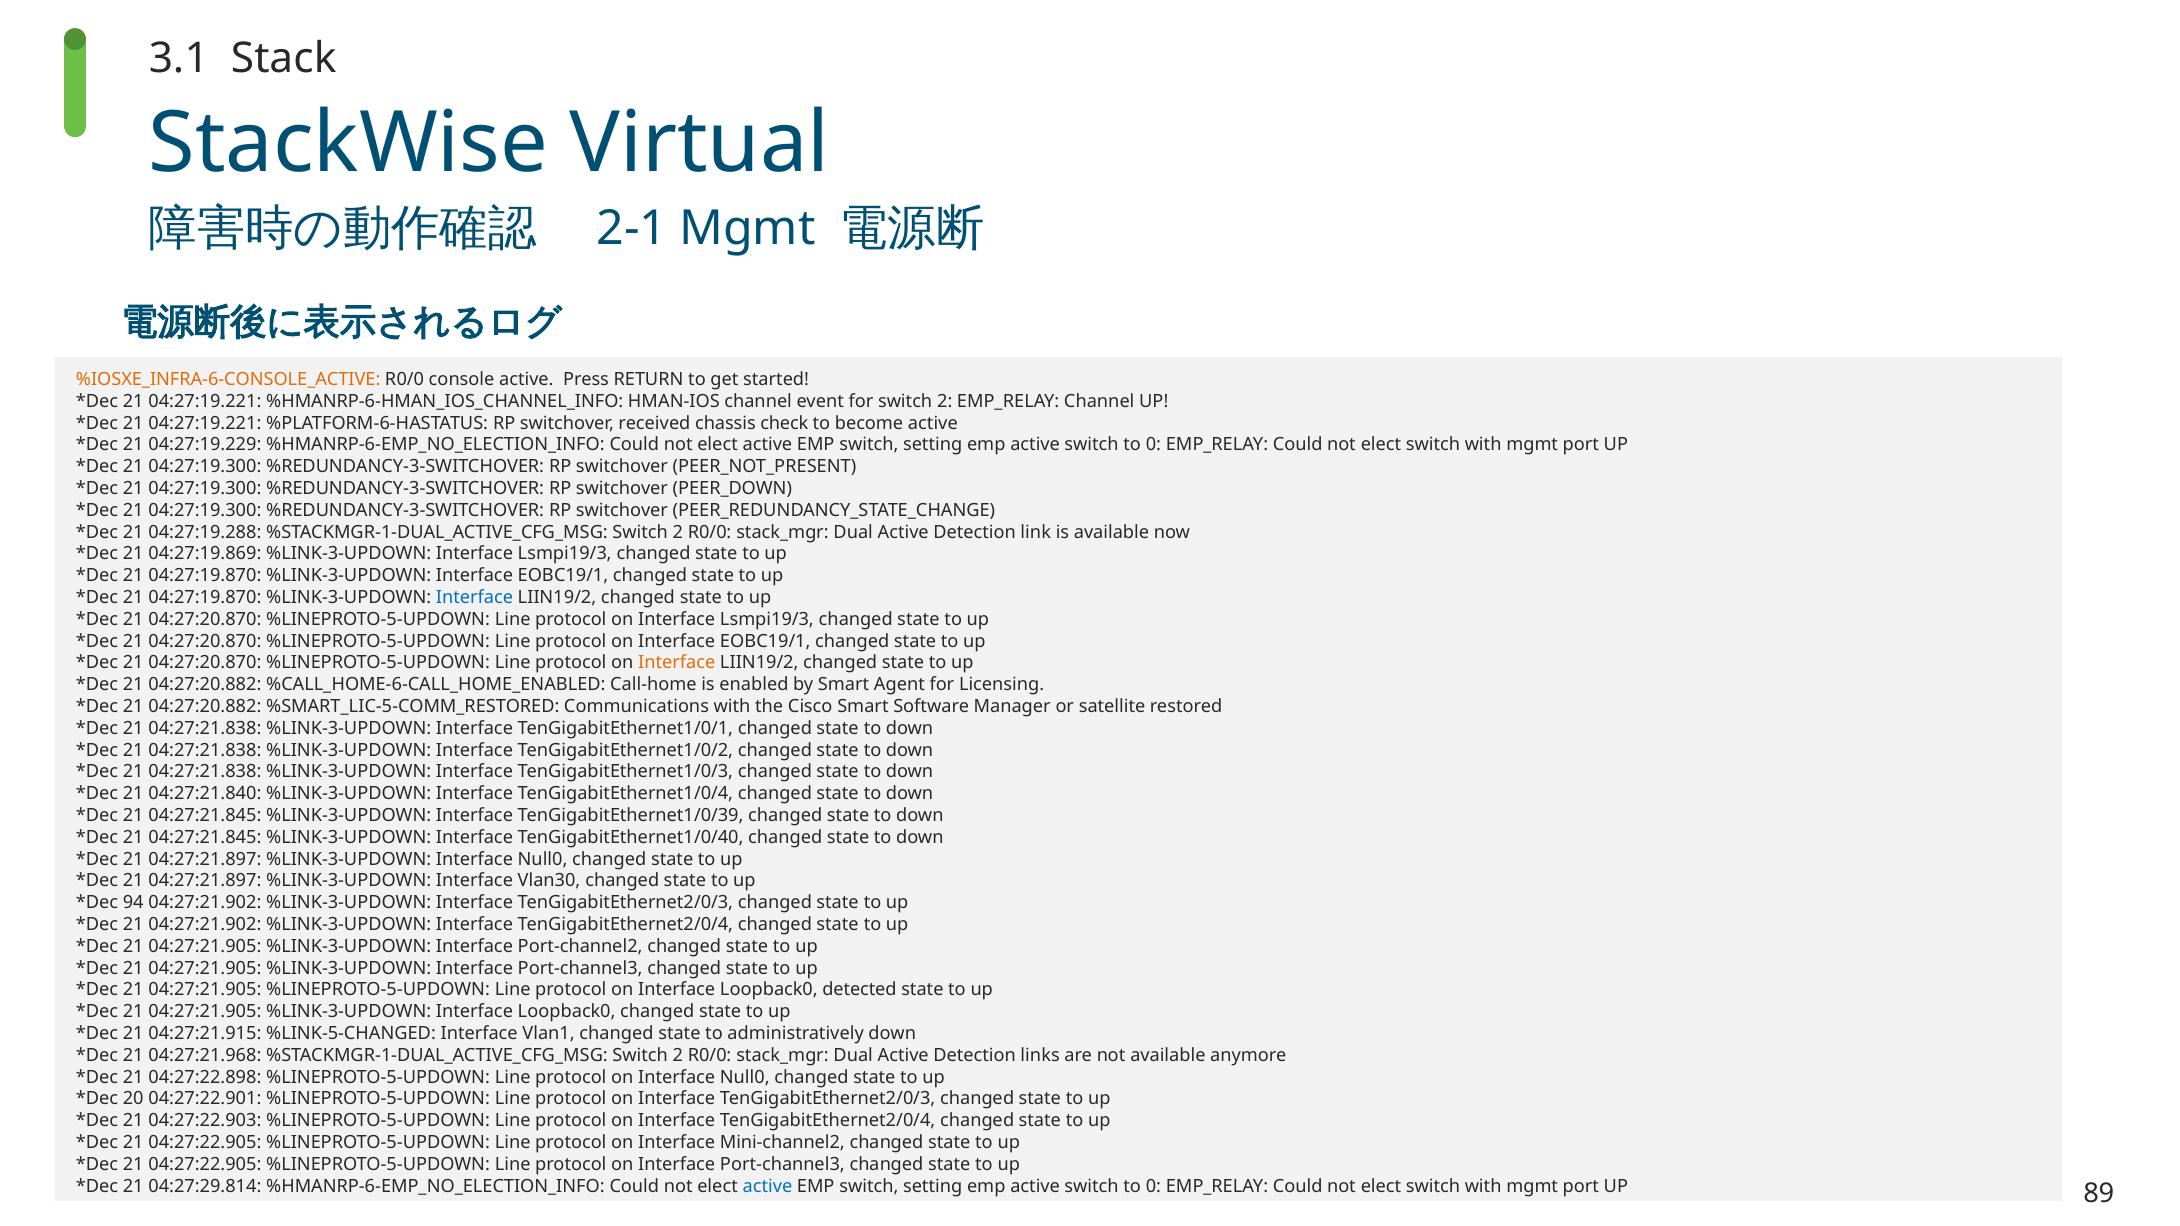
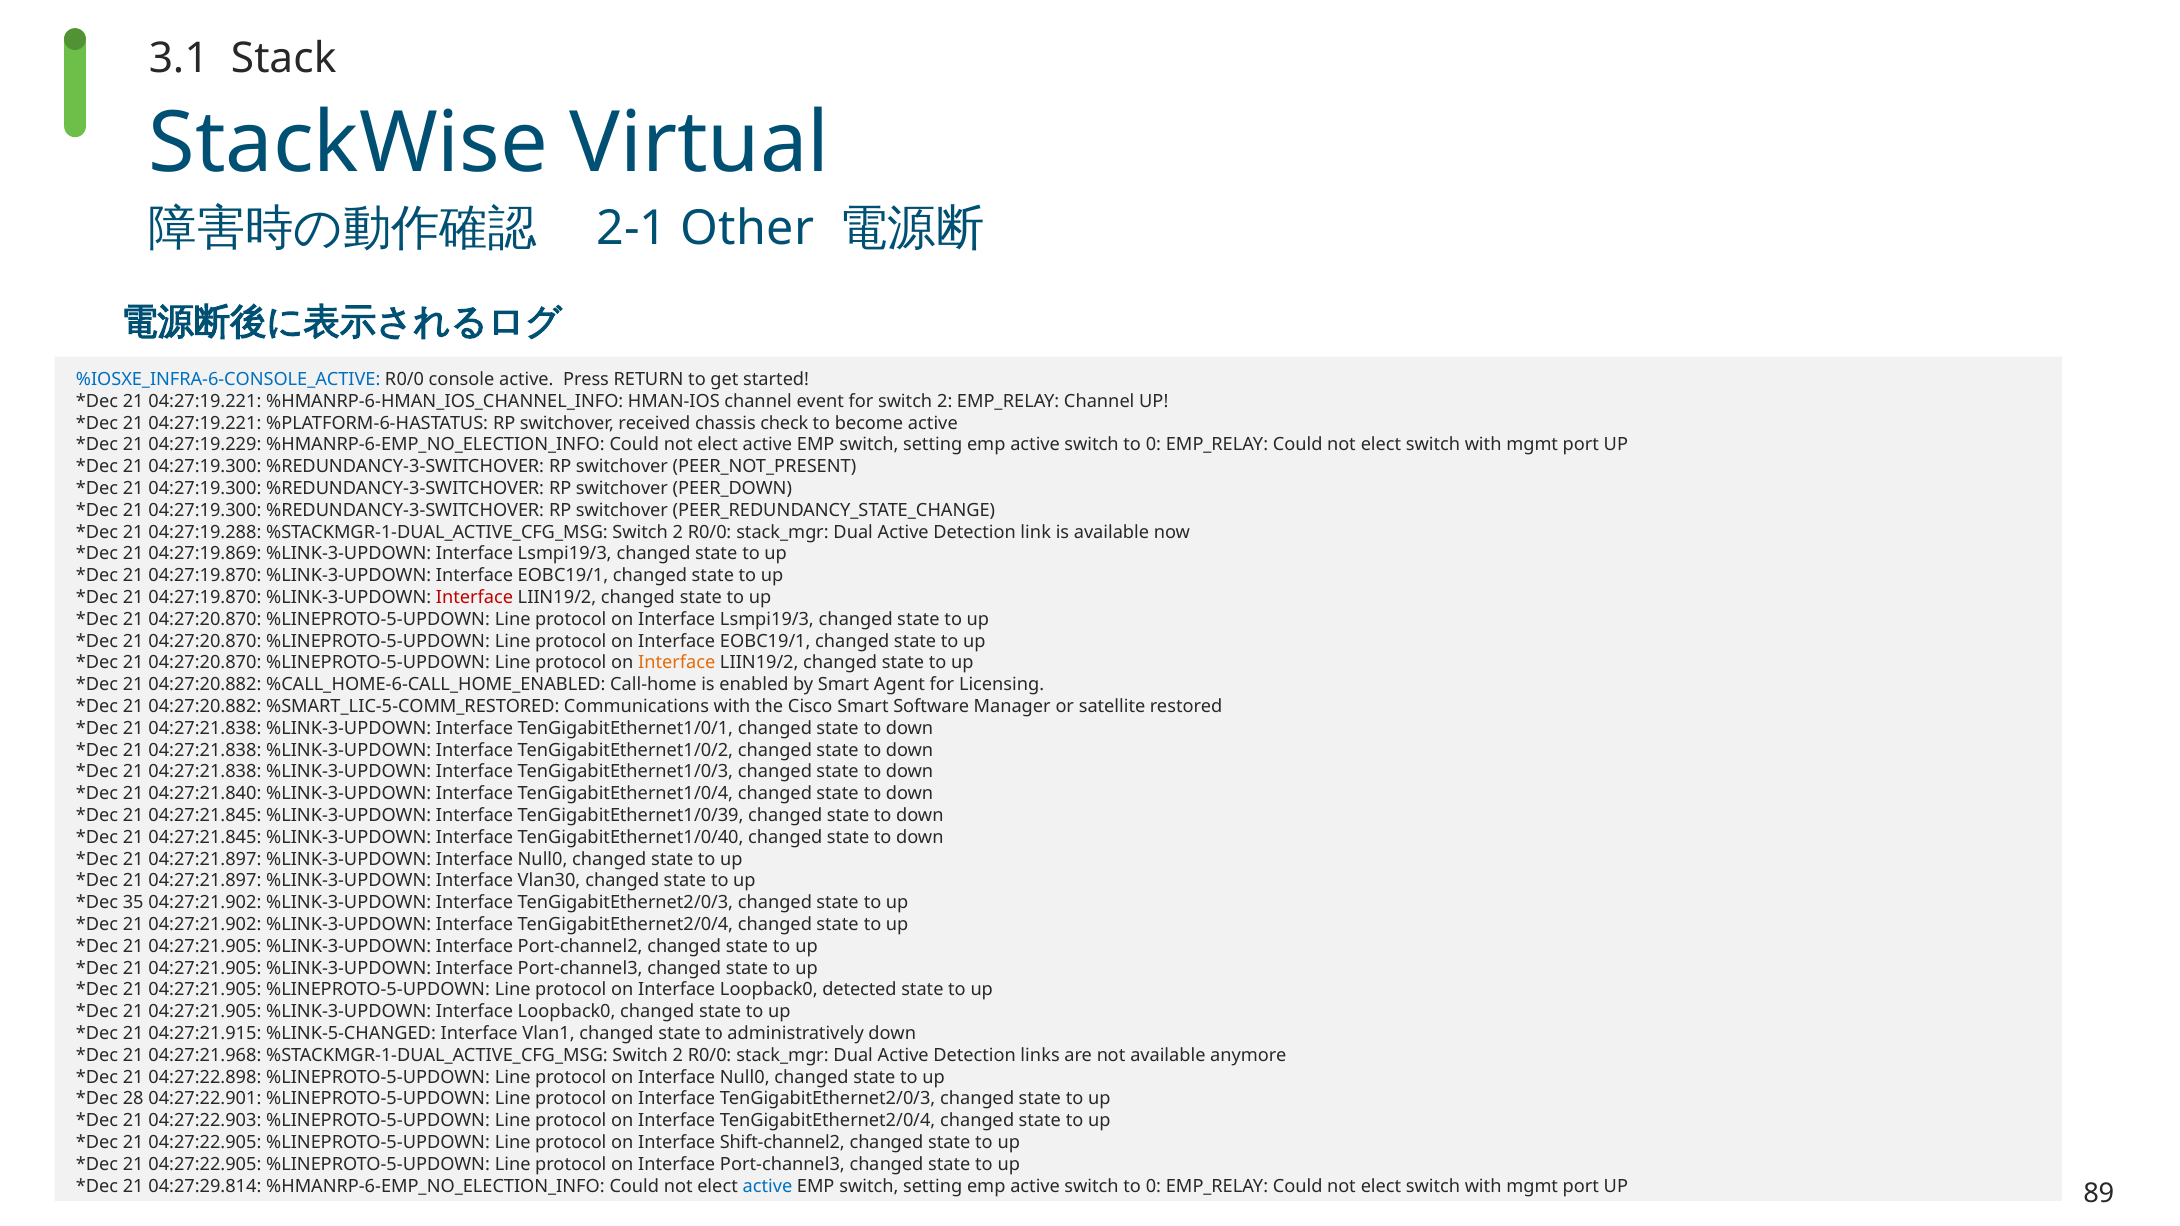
2-1 Mgmt: Mgmt -> Other
%IOSXE_INFRA-6-CONSOLE_ACTIVE colour: orange -> blue
Interface at (474, 598) colour: blue -> red
94: 94 -> 35
20: 20 -> 28
Mini-channel2: Mini-channel2 -> Shift-channel2
